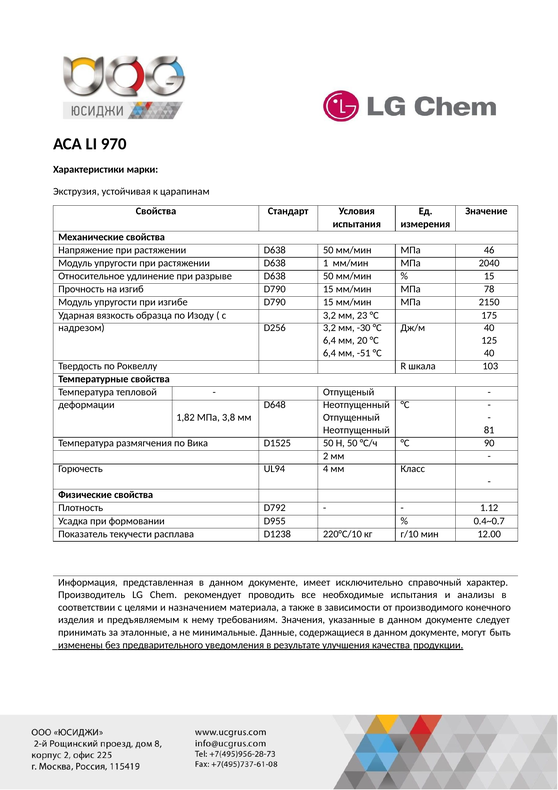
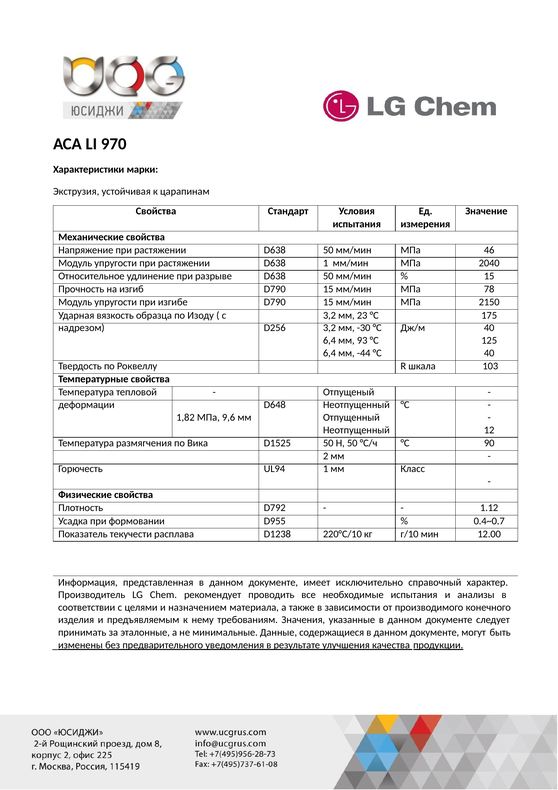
20: 20 -> 93
-51: -51 -> -44
3,8: 3,8 -> 9,6
81: 81 -> 12
UL94 4: 4 -> 1
